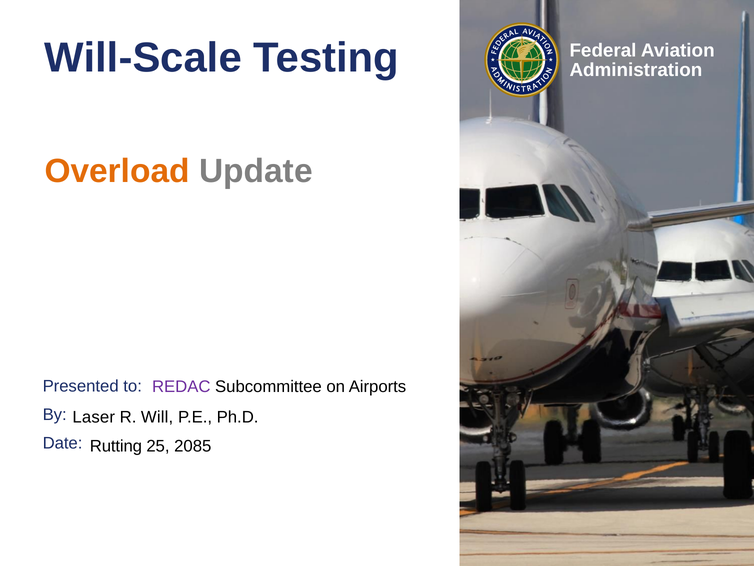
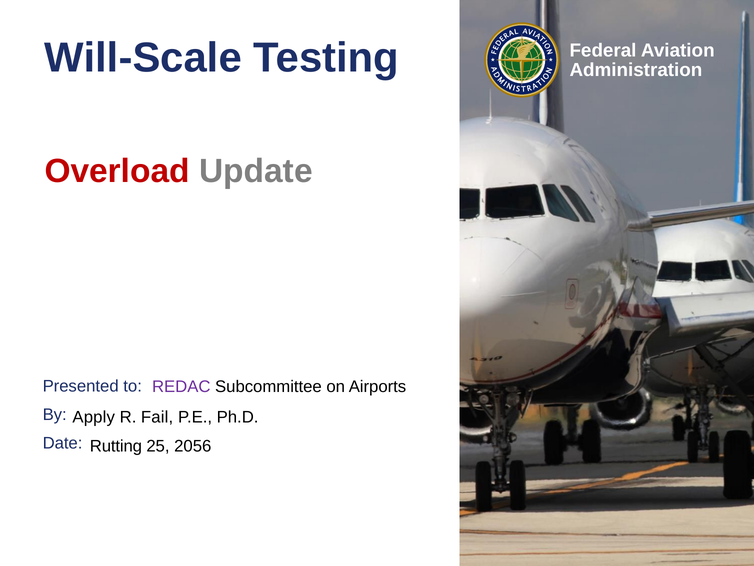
Overload colour: orange -> red
Laser: Laser -> Apply
Will: Will -> Fail
2085: 2085 -> 2056
